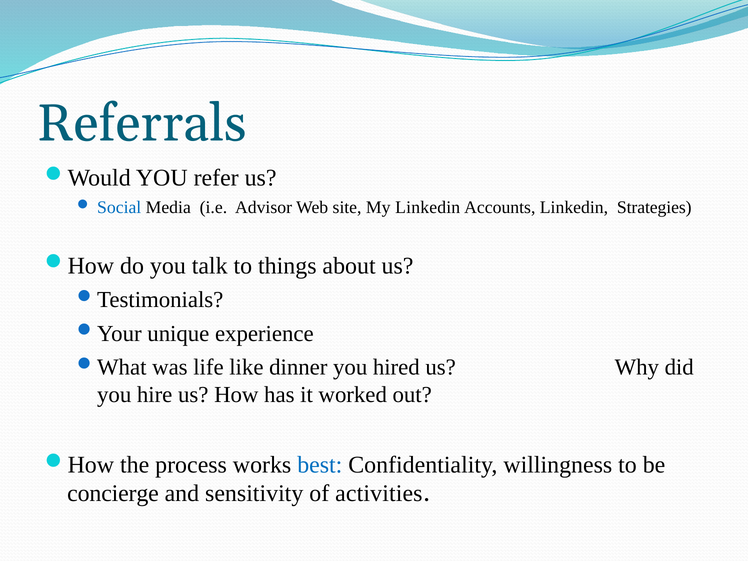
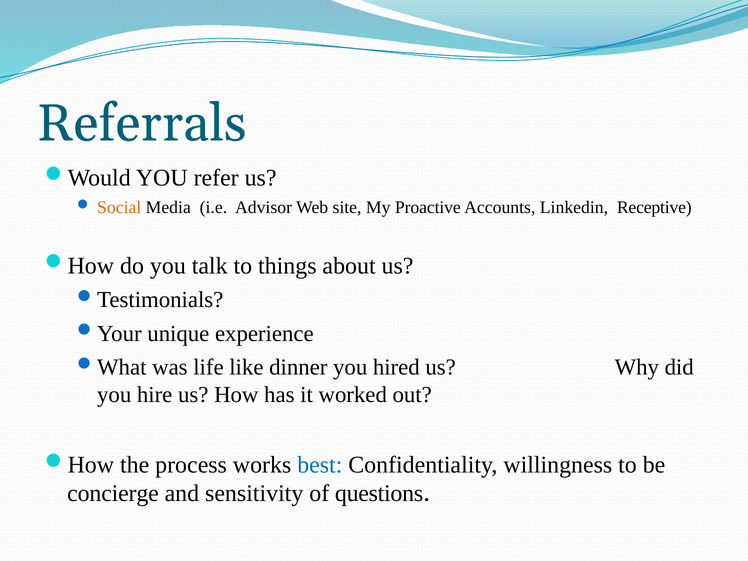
Social colour: blue -> orange
My Linkedin: Linkedin -> Proactive
Strategies: Strategies -> Receptive
activities: activities -> questions
